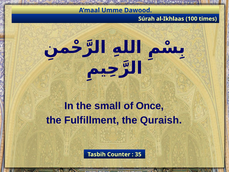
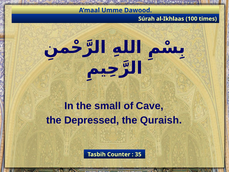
Once: Once -> Cave
Fulfillment: Fulfillment -> Depressed
